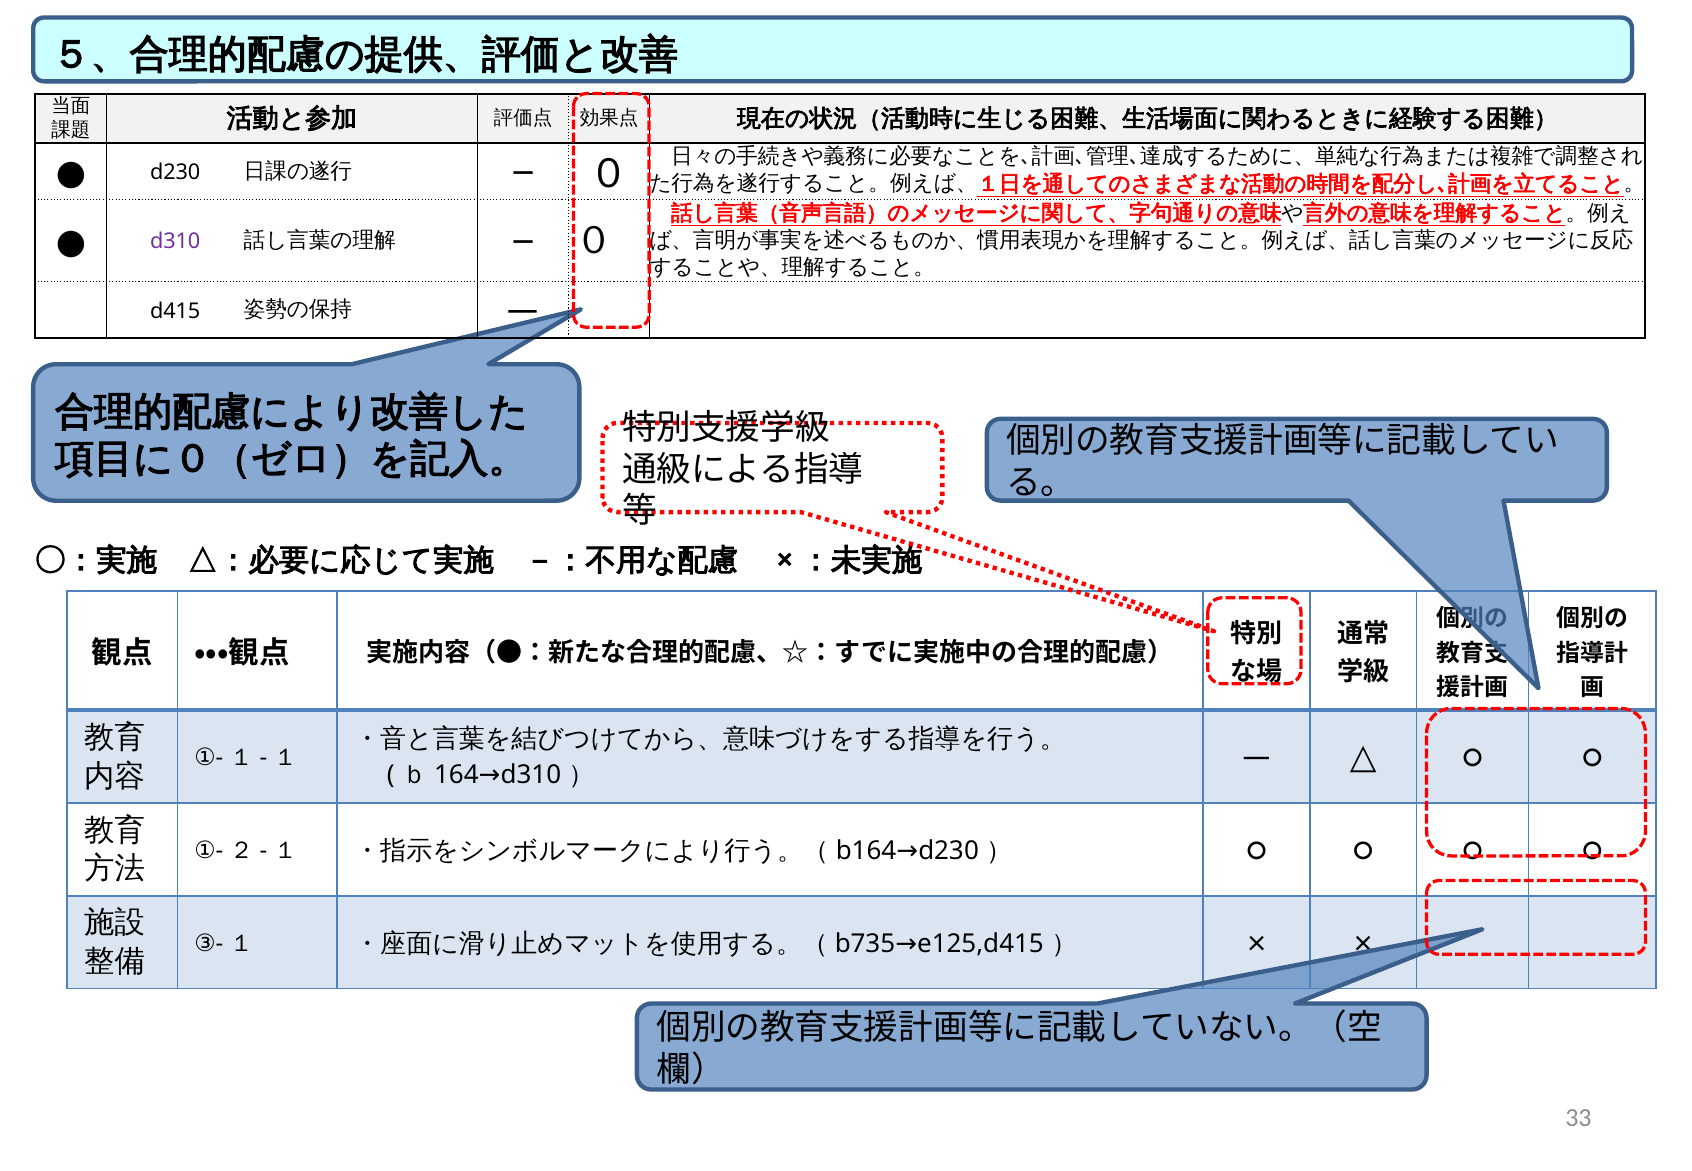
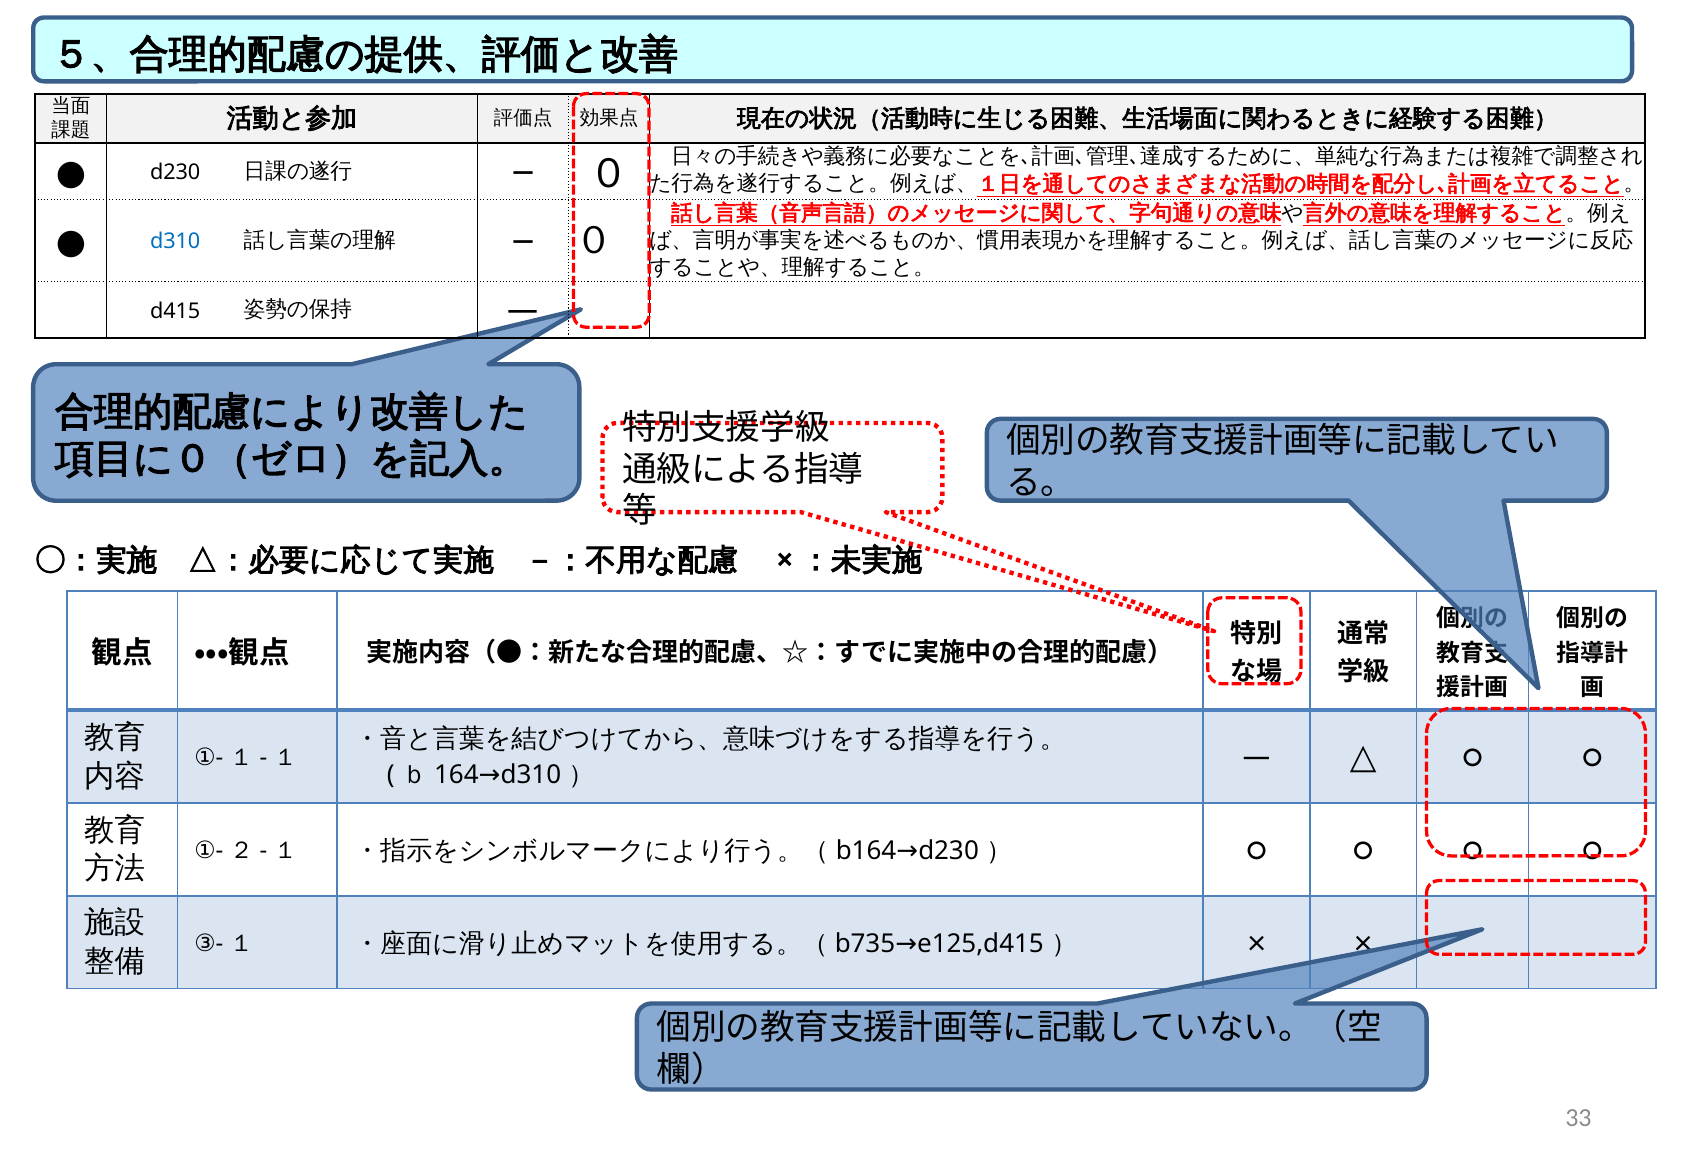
d310 at (175, 242) colour: purple -> blue
